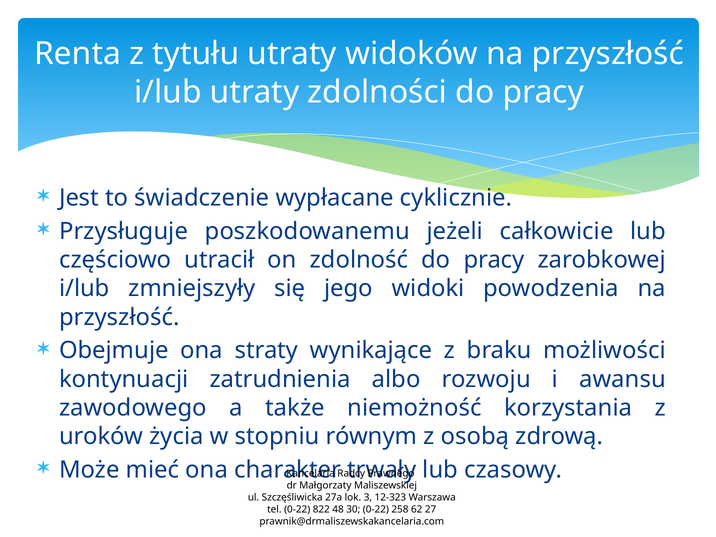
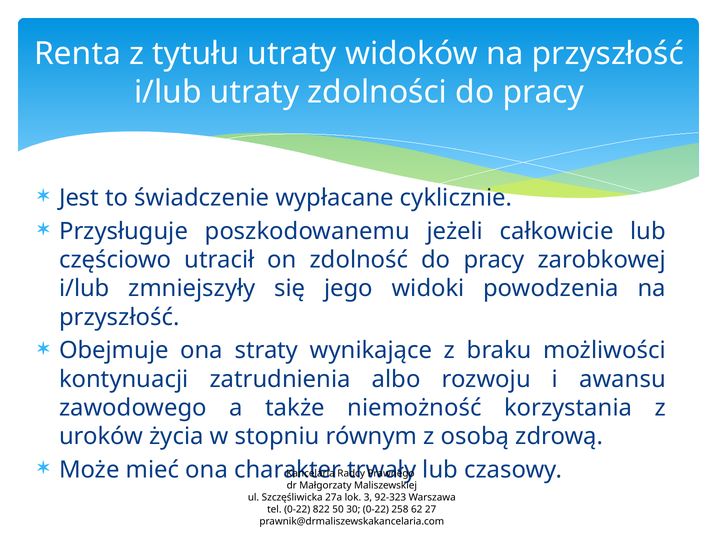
12-323: 12-323 -> 92-323
48: 48 -> 50
